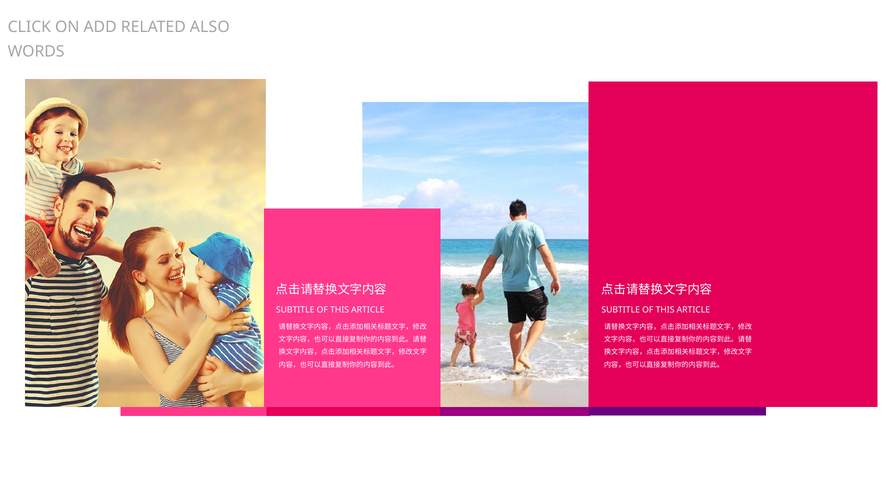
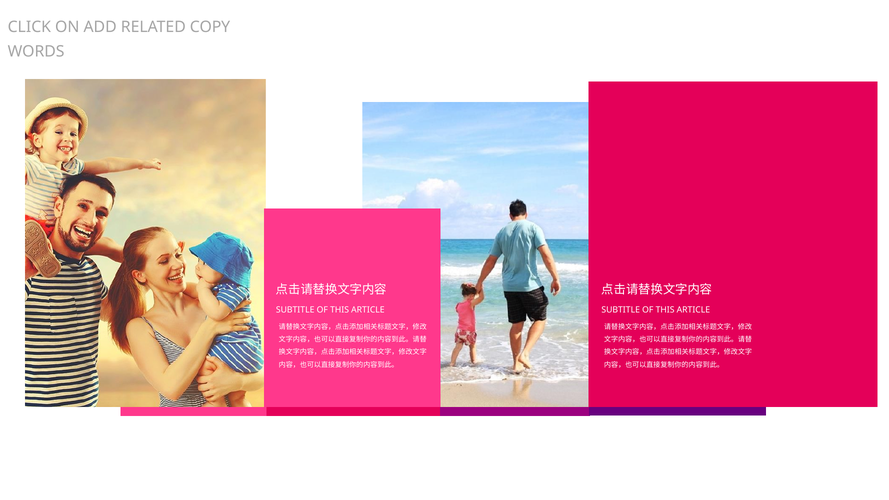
ALSO: ALSO -> COPY
